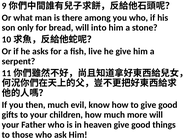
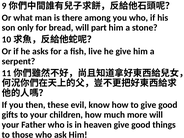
into: into -> part
then much: much -> these
